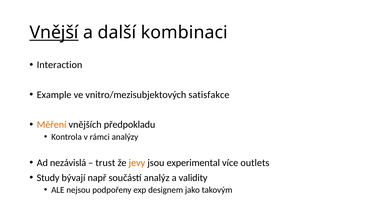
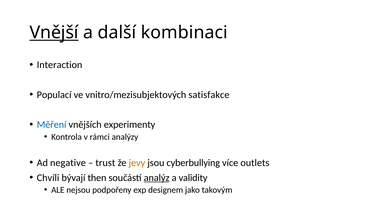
Example: Example -> Populací
Měření colour: orange -> blue
předpokladu: předpokladu -> experimenty
nezávislá: nezávislá -> negative
experimental: experimental -> cyberbullying
Study: Study -> Chvíli
např: např -> then
analýz underline: none -> present
